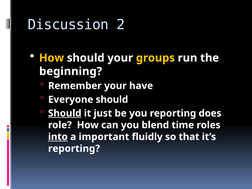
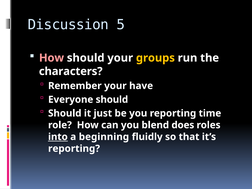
2: 2 -> 5
How at (52, 58) colour: yellow -> pink
beginning: beginning -> characters
Should at (65, 113) underline: present -> none
does: does -> time
time: time -> does
important: important -> beginning
